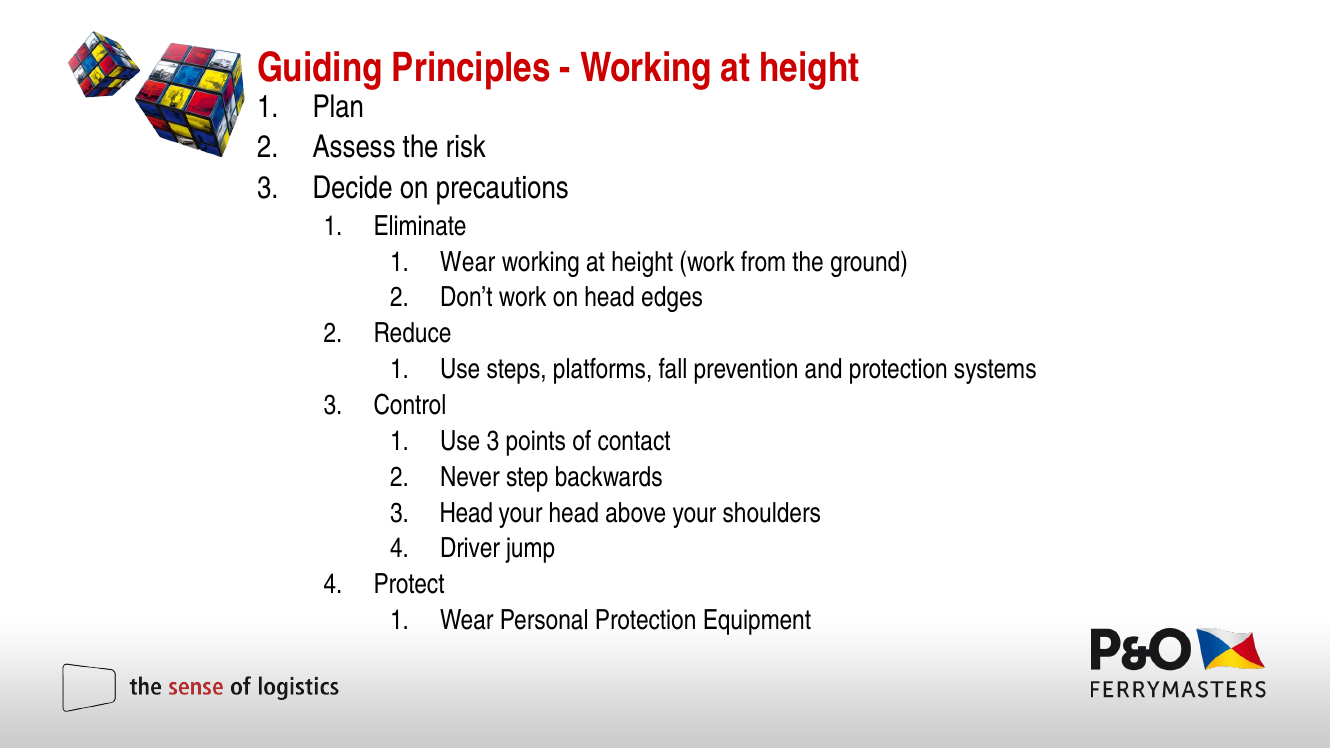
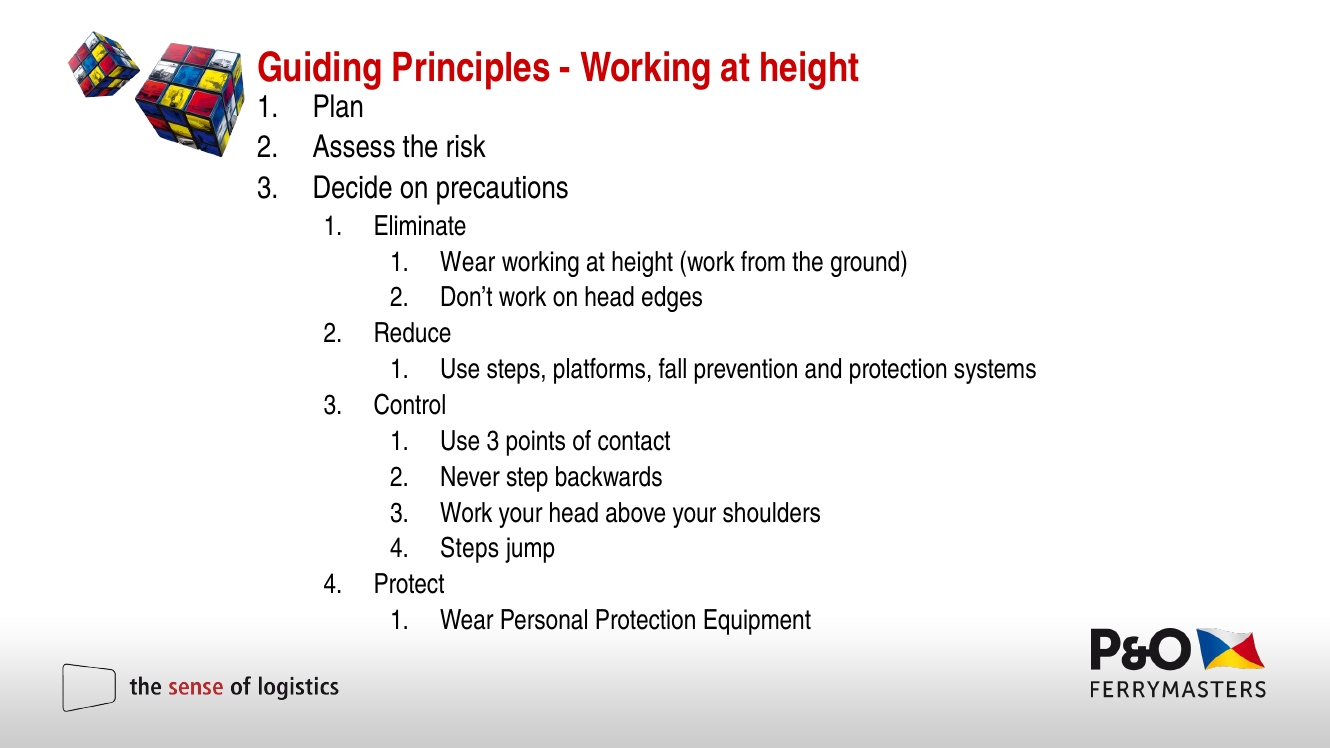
3 Head: Head -> Work
Driver at (470, 549): Driver -> Steps
